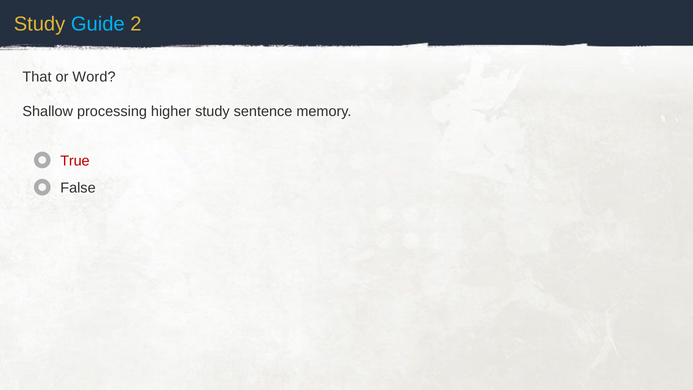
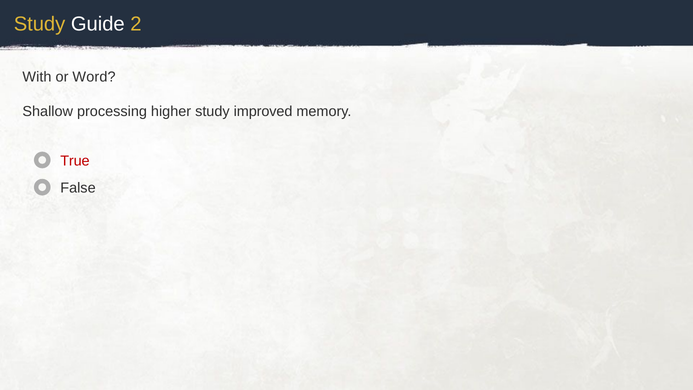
Guide colour: light blue -> white
That: That -> With
sentence: sentence -> improved
